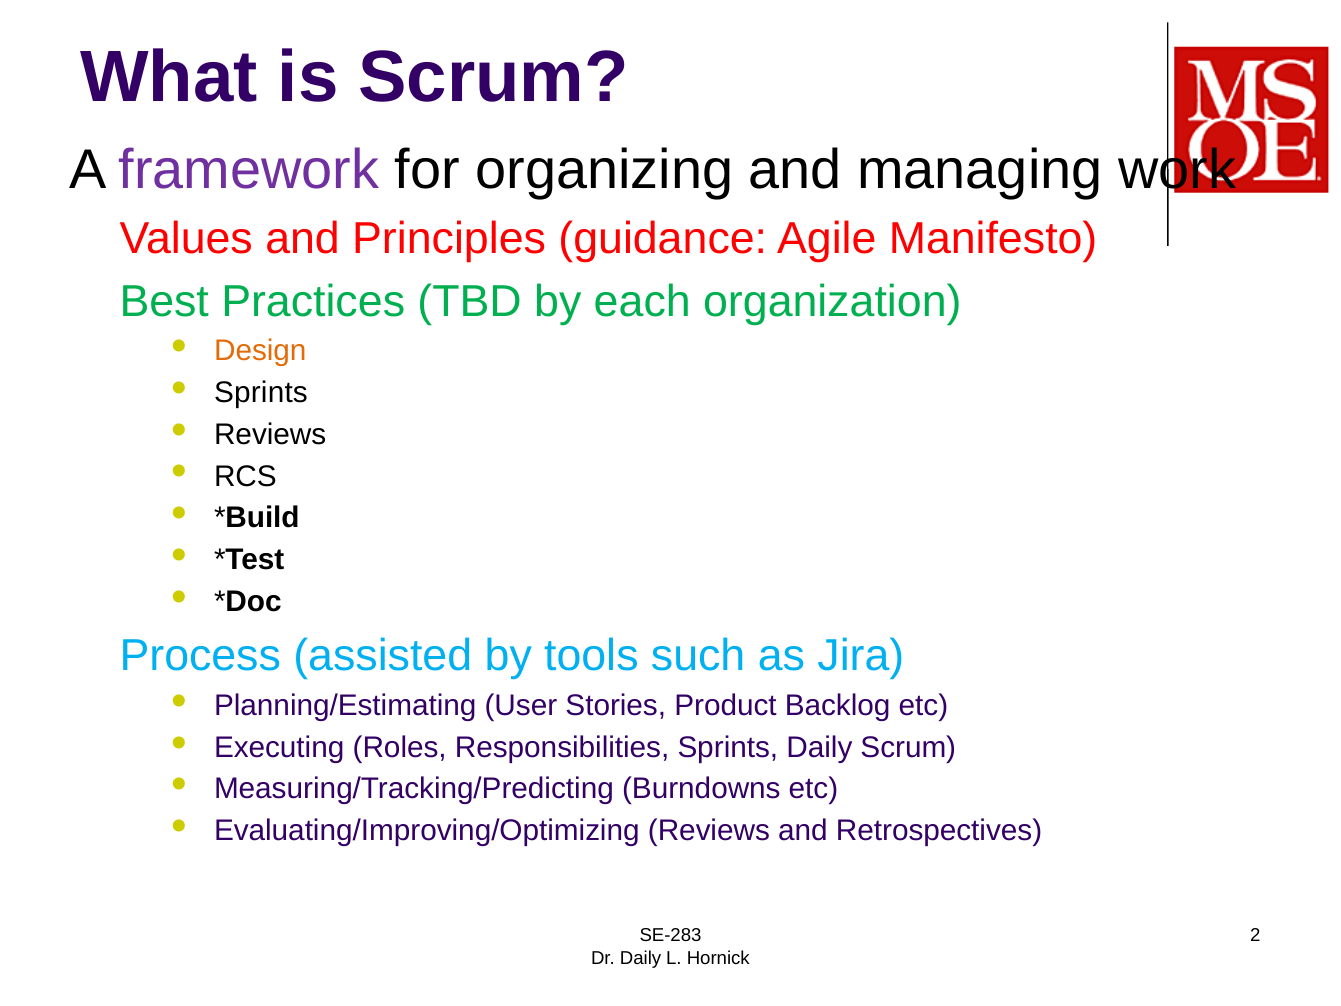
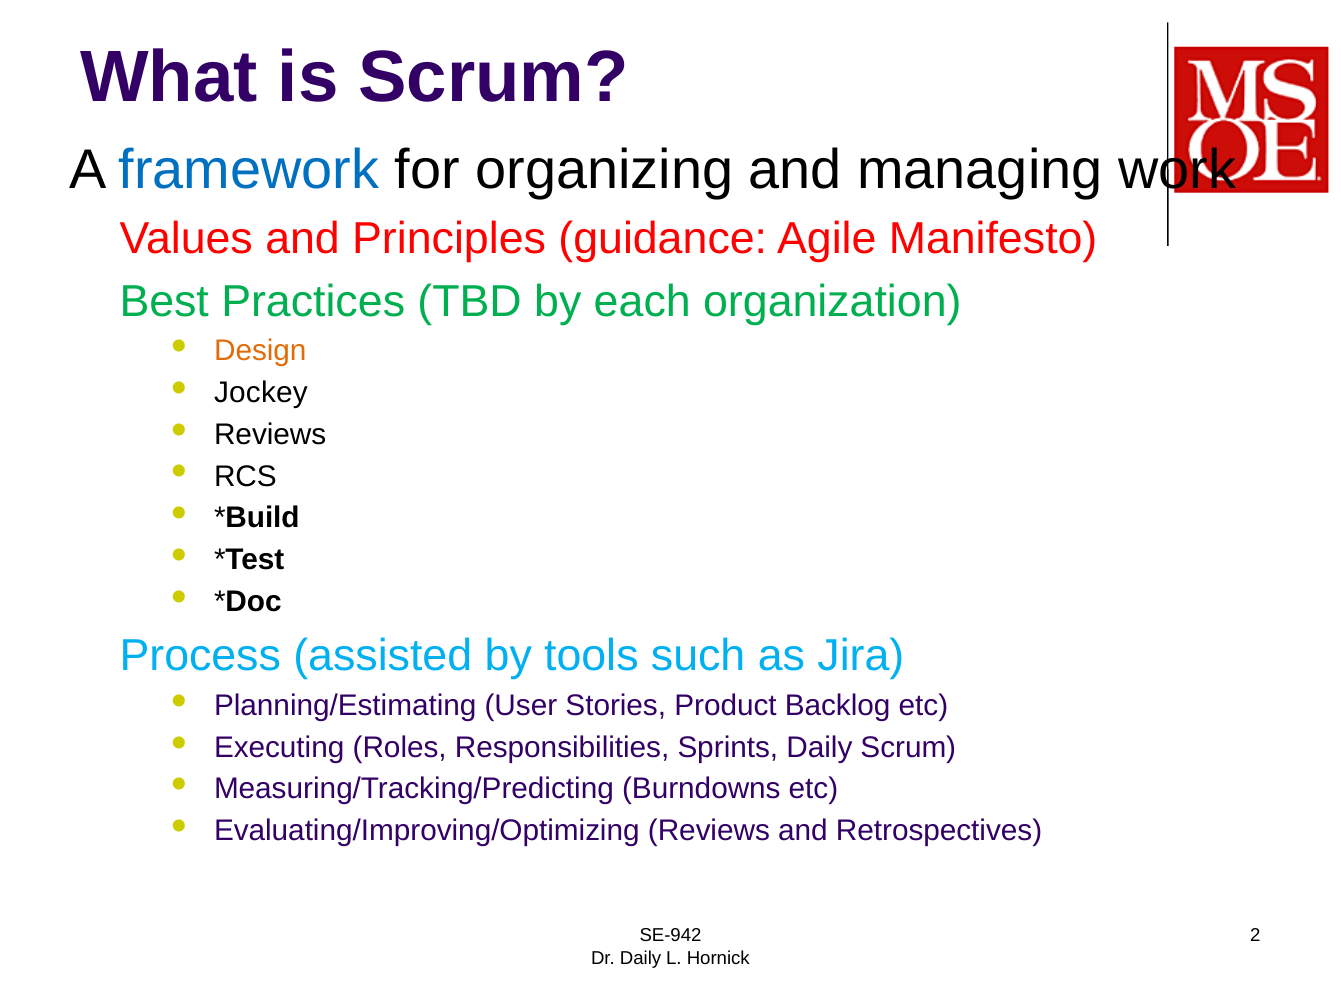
framework colour: purple -> blue
Sprints at (261, 393): Sprints -> Jockey
SE-283: SE-283 -> SE-942
